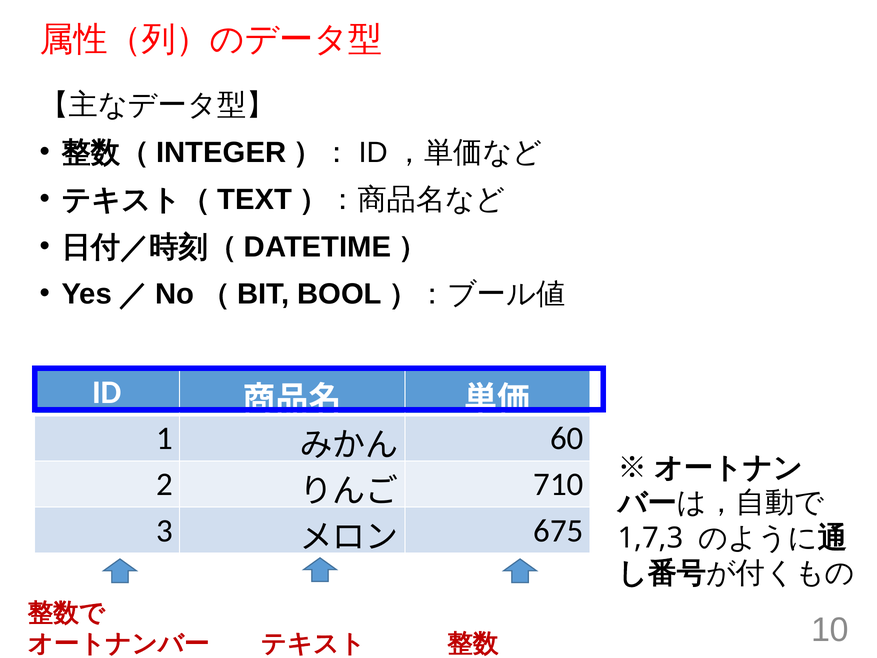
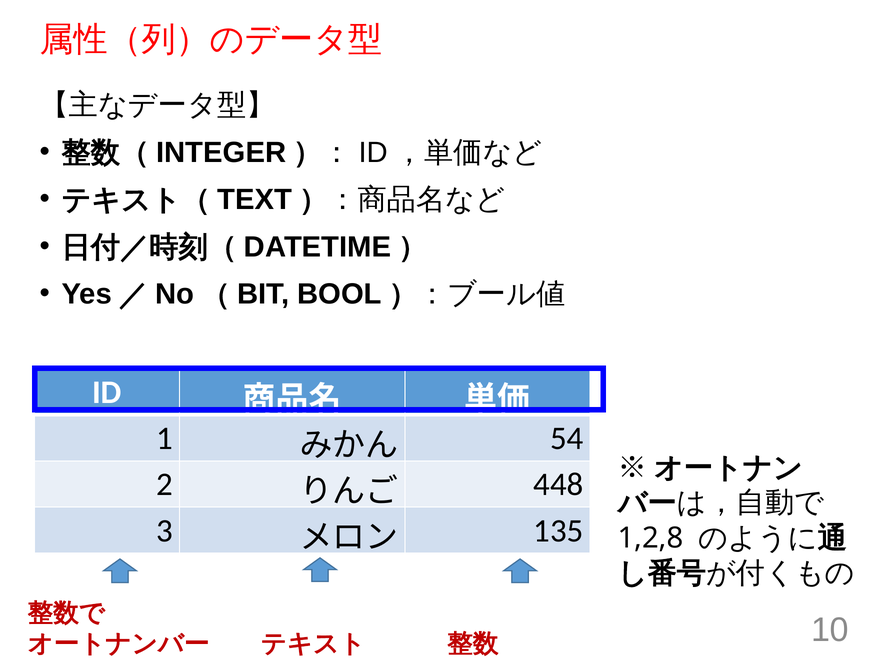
60: 60 -> 54
710: 710 -> 448
675: 675 -> 135
1,7,3: 1,7,3 -> 1,2,8
